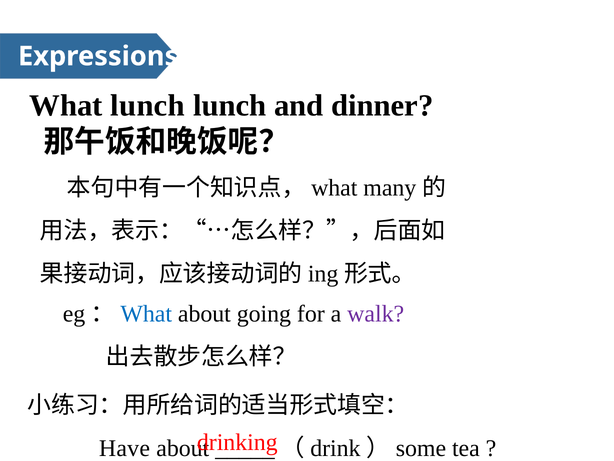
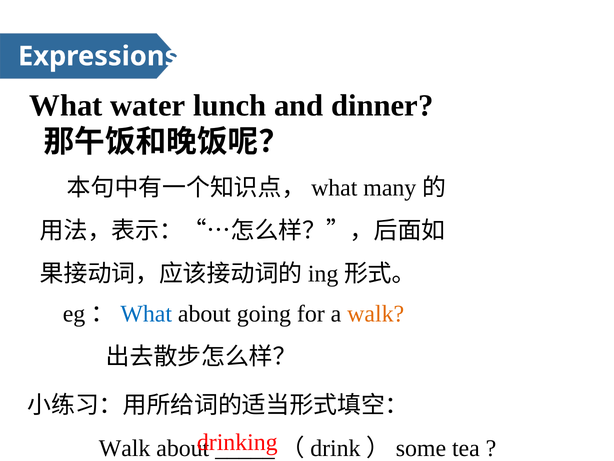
What lunch: lunch -> water
walk at (376, 313) colour: purple -> orange
Have at (124, 448): Have -> Walk
